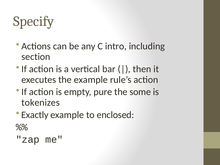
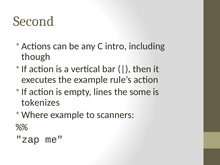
Specify: Specify -> Second
section: section -> though
pure: pure -> lines
Exactly: Exactly -> Where
enclosed: enclosed -> scanners
